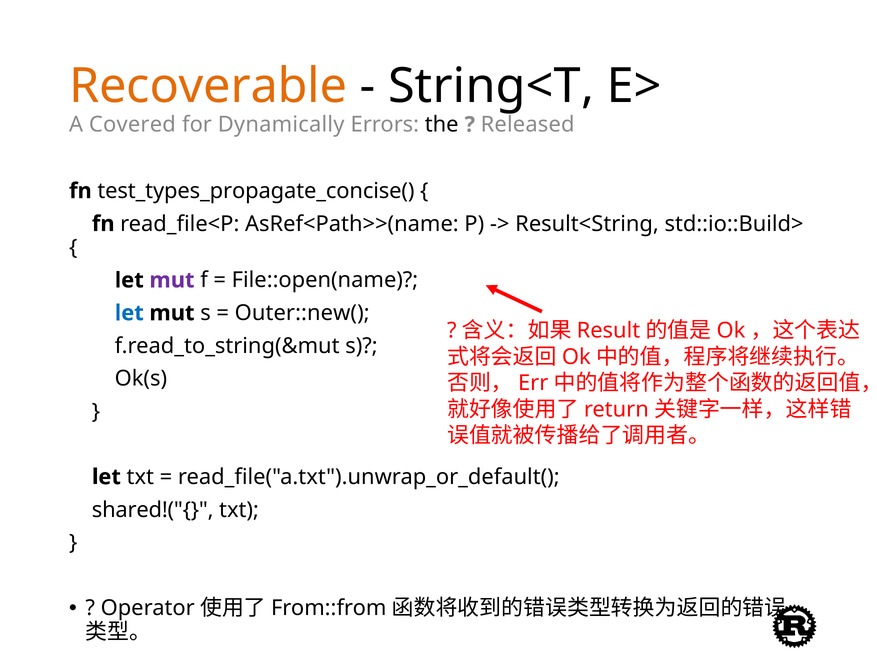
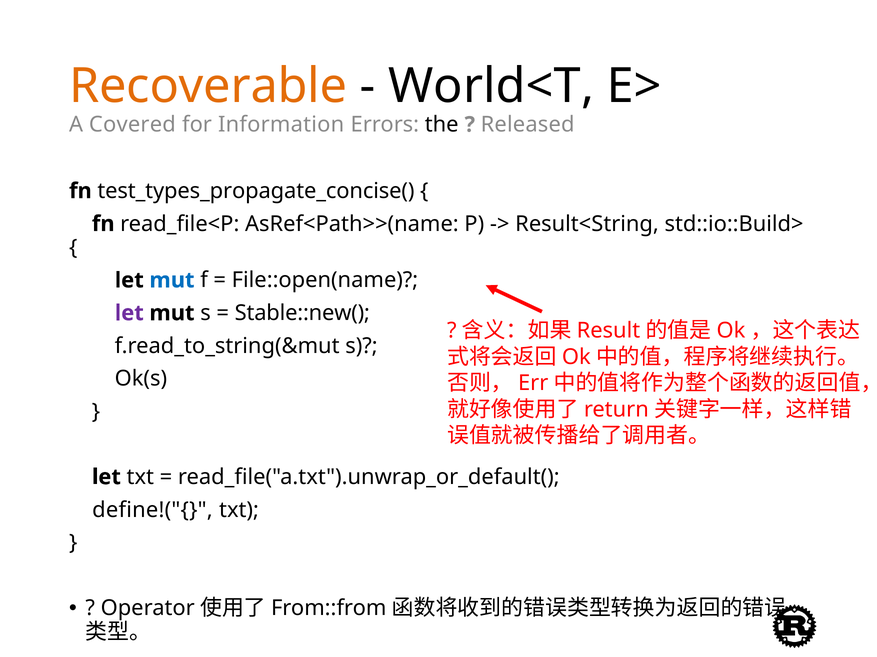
String<T: String<T -> World<T
Dynamically: Dynamically -> Information
mut at (172, 281) colour: purple -> blue
let at (129, 313) colour: blue -> purple
Outer::new(: Outer::new( -> Stable::new(
shared!("{: shared!("{ -> define!("{
